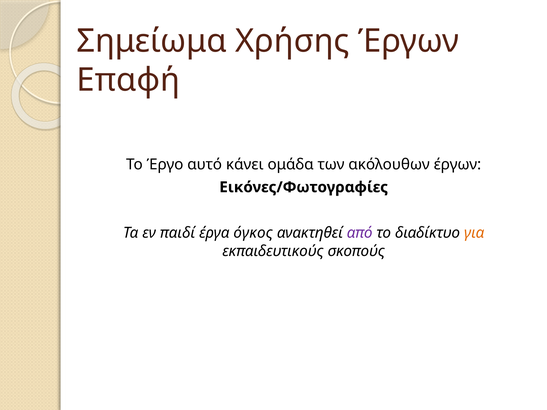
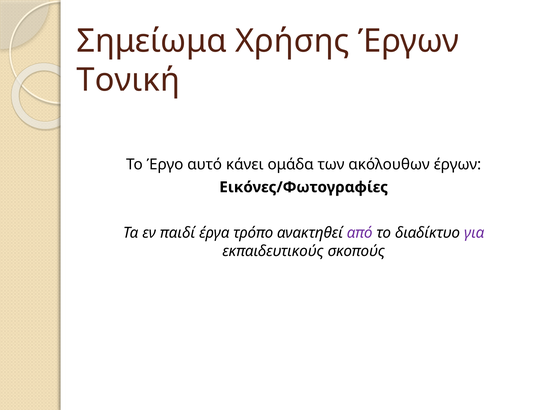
Επαφή: Επαφή -> Τονική
όγκος: όγκος -> τρόπο
για colour: orange -> purple
